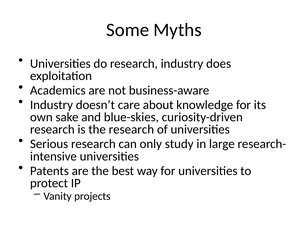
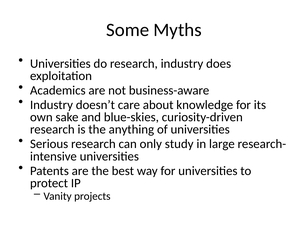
the research: research -> anything
